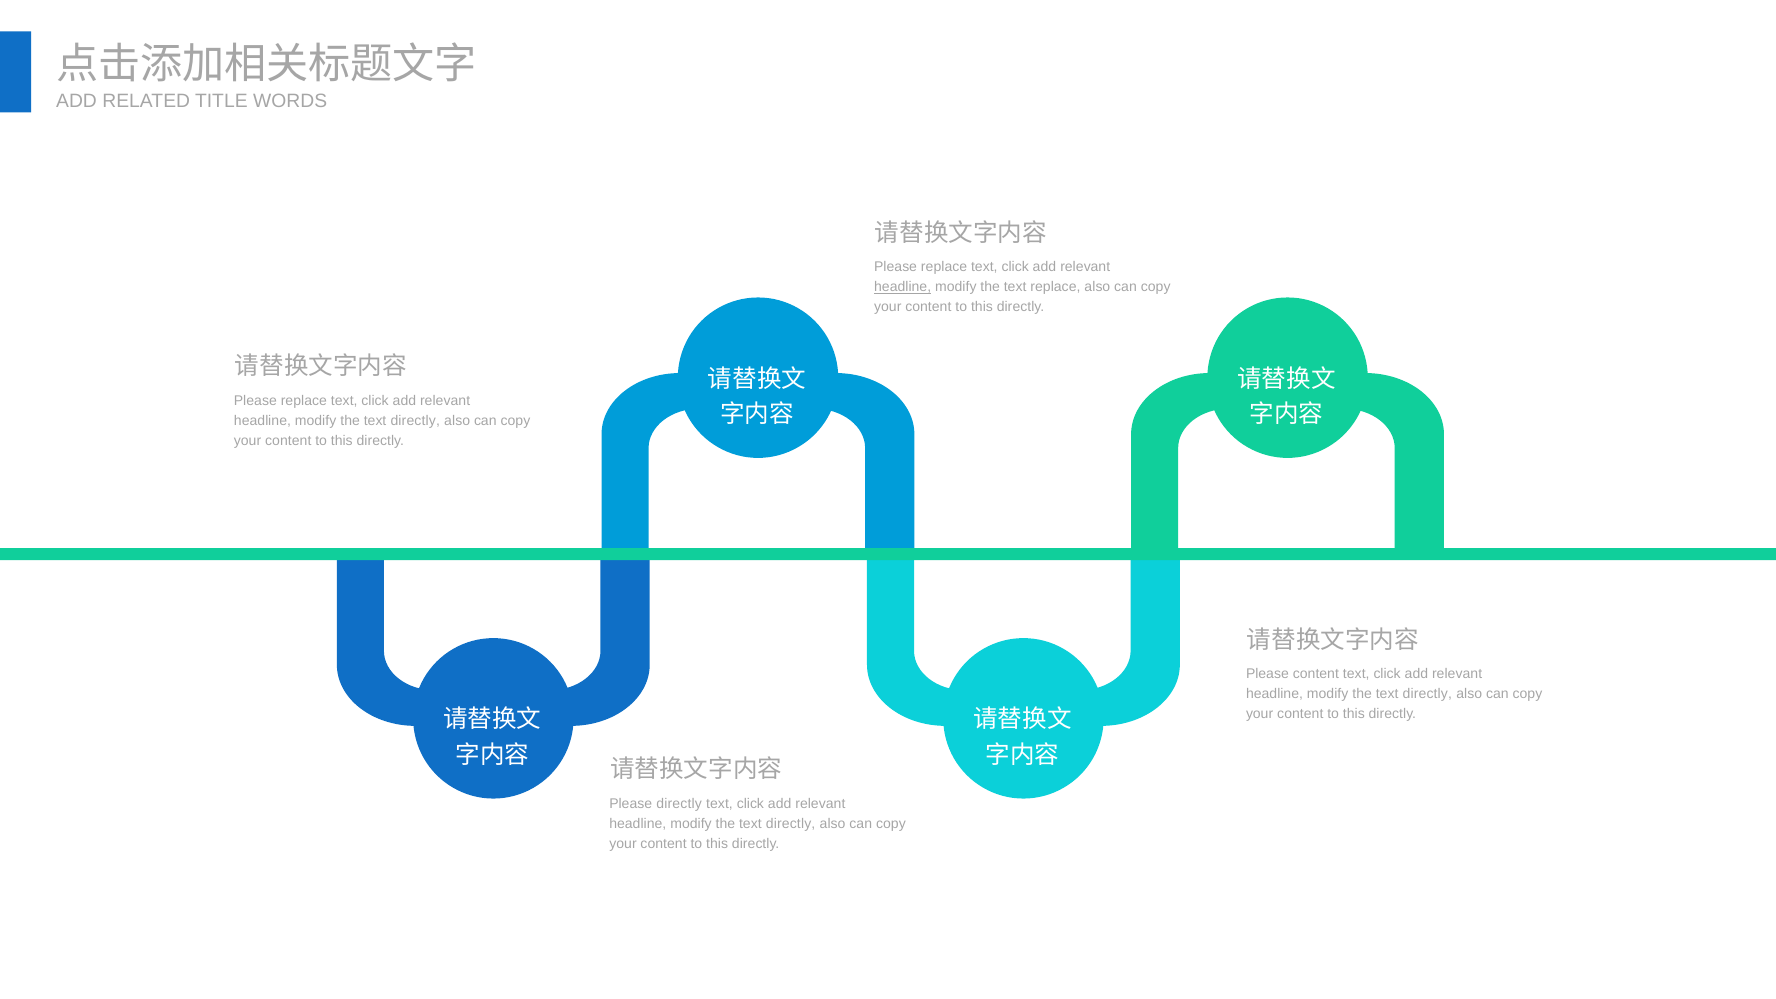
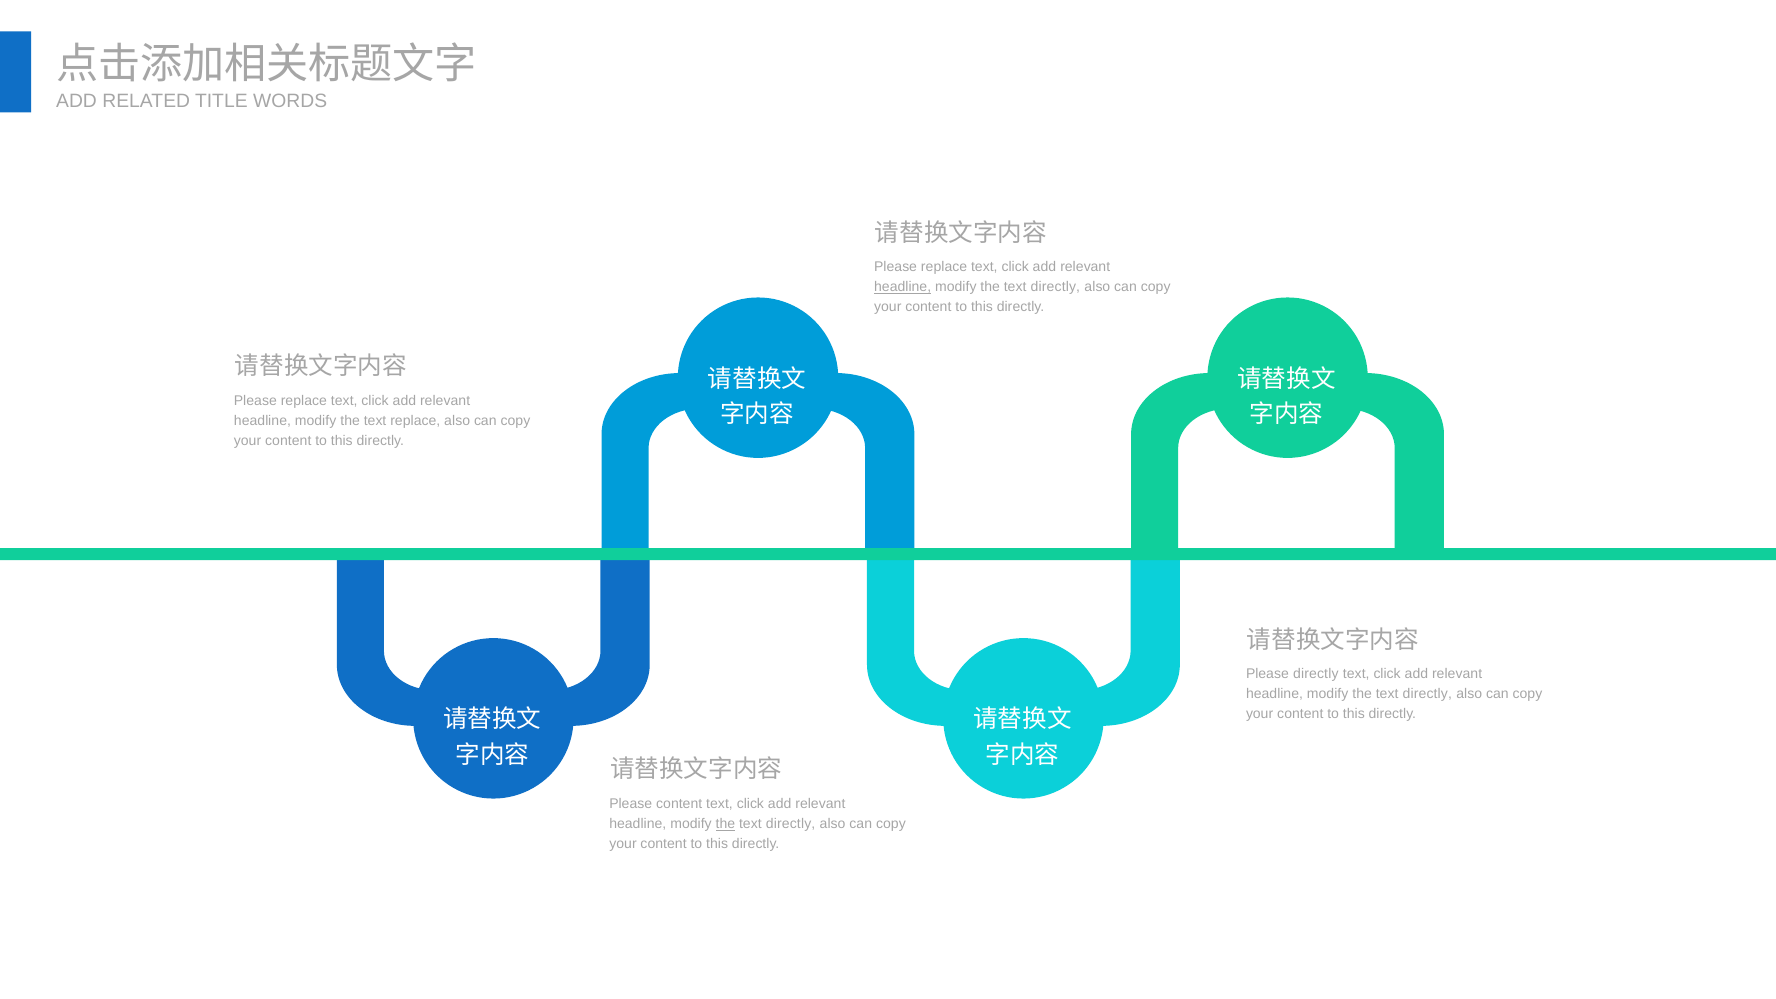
replace at (1055, 287): replace -> directly
directly at (415, 420): directly -> replace
Please content: content -> directly
Please directly: directly -> content
the at (725, 824) underline: none -> present
